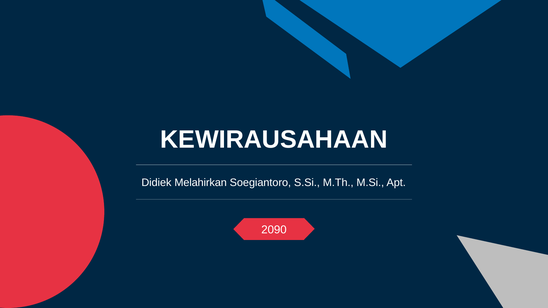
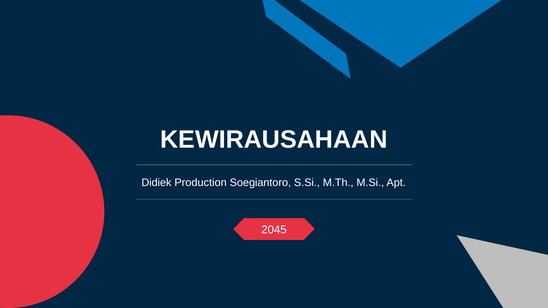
Melahirkan: Melahirkan -> Production
2090: 2090 -> 2045
